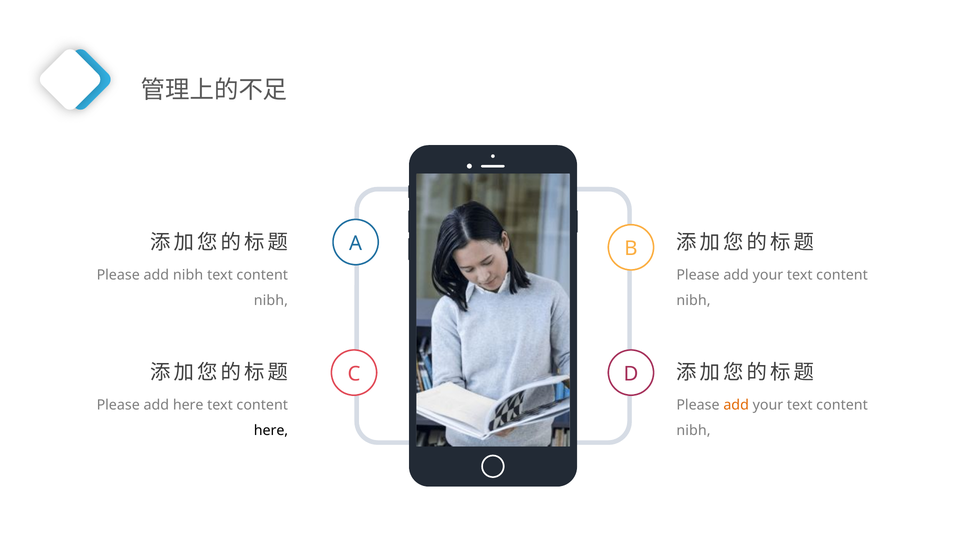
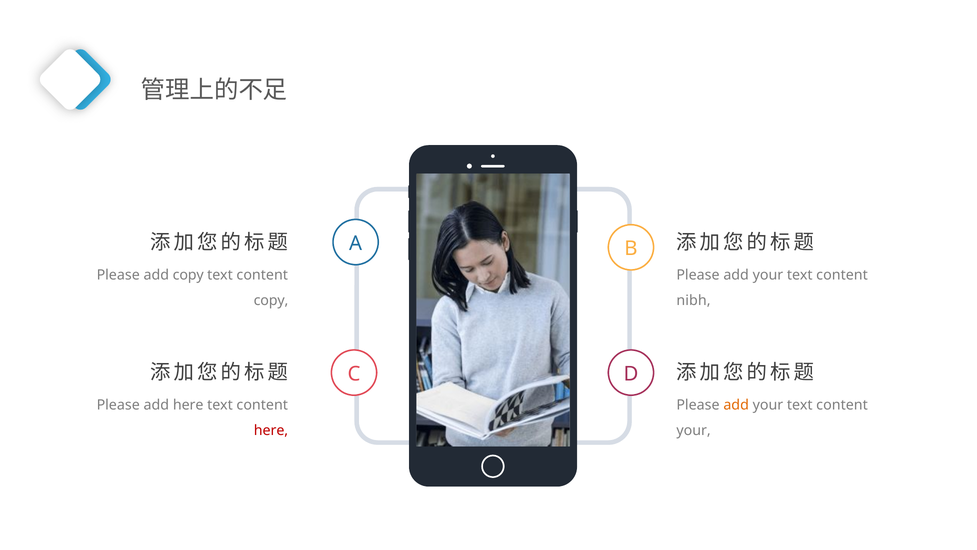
add nibh: nibh -> copy
nibh at (271, 300): nibh -> copy
here at (271, 430) colour: black -> red
nibh at (694, 430): nibh -> your
